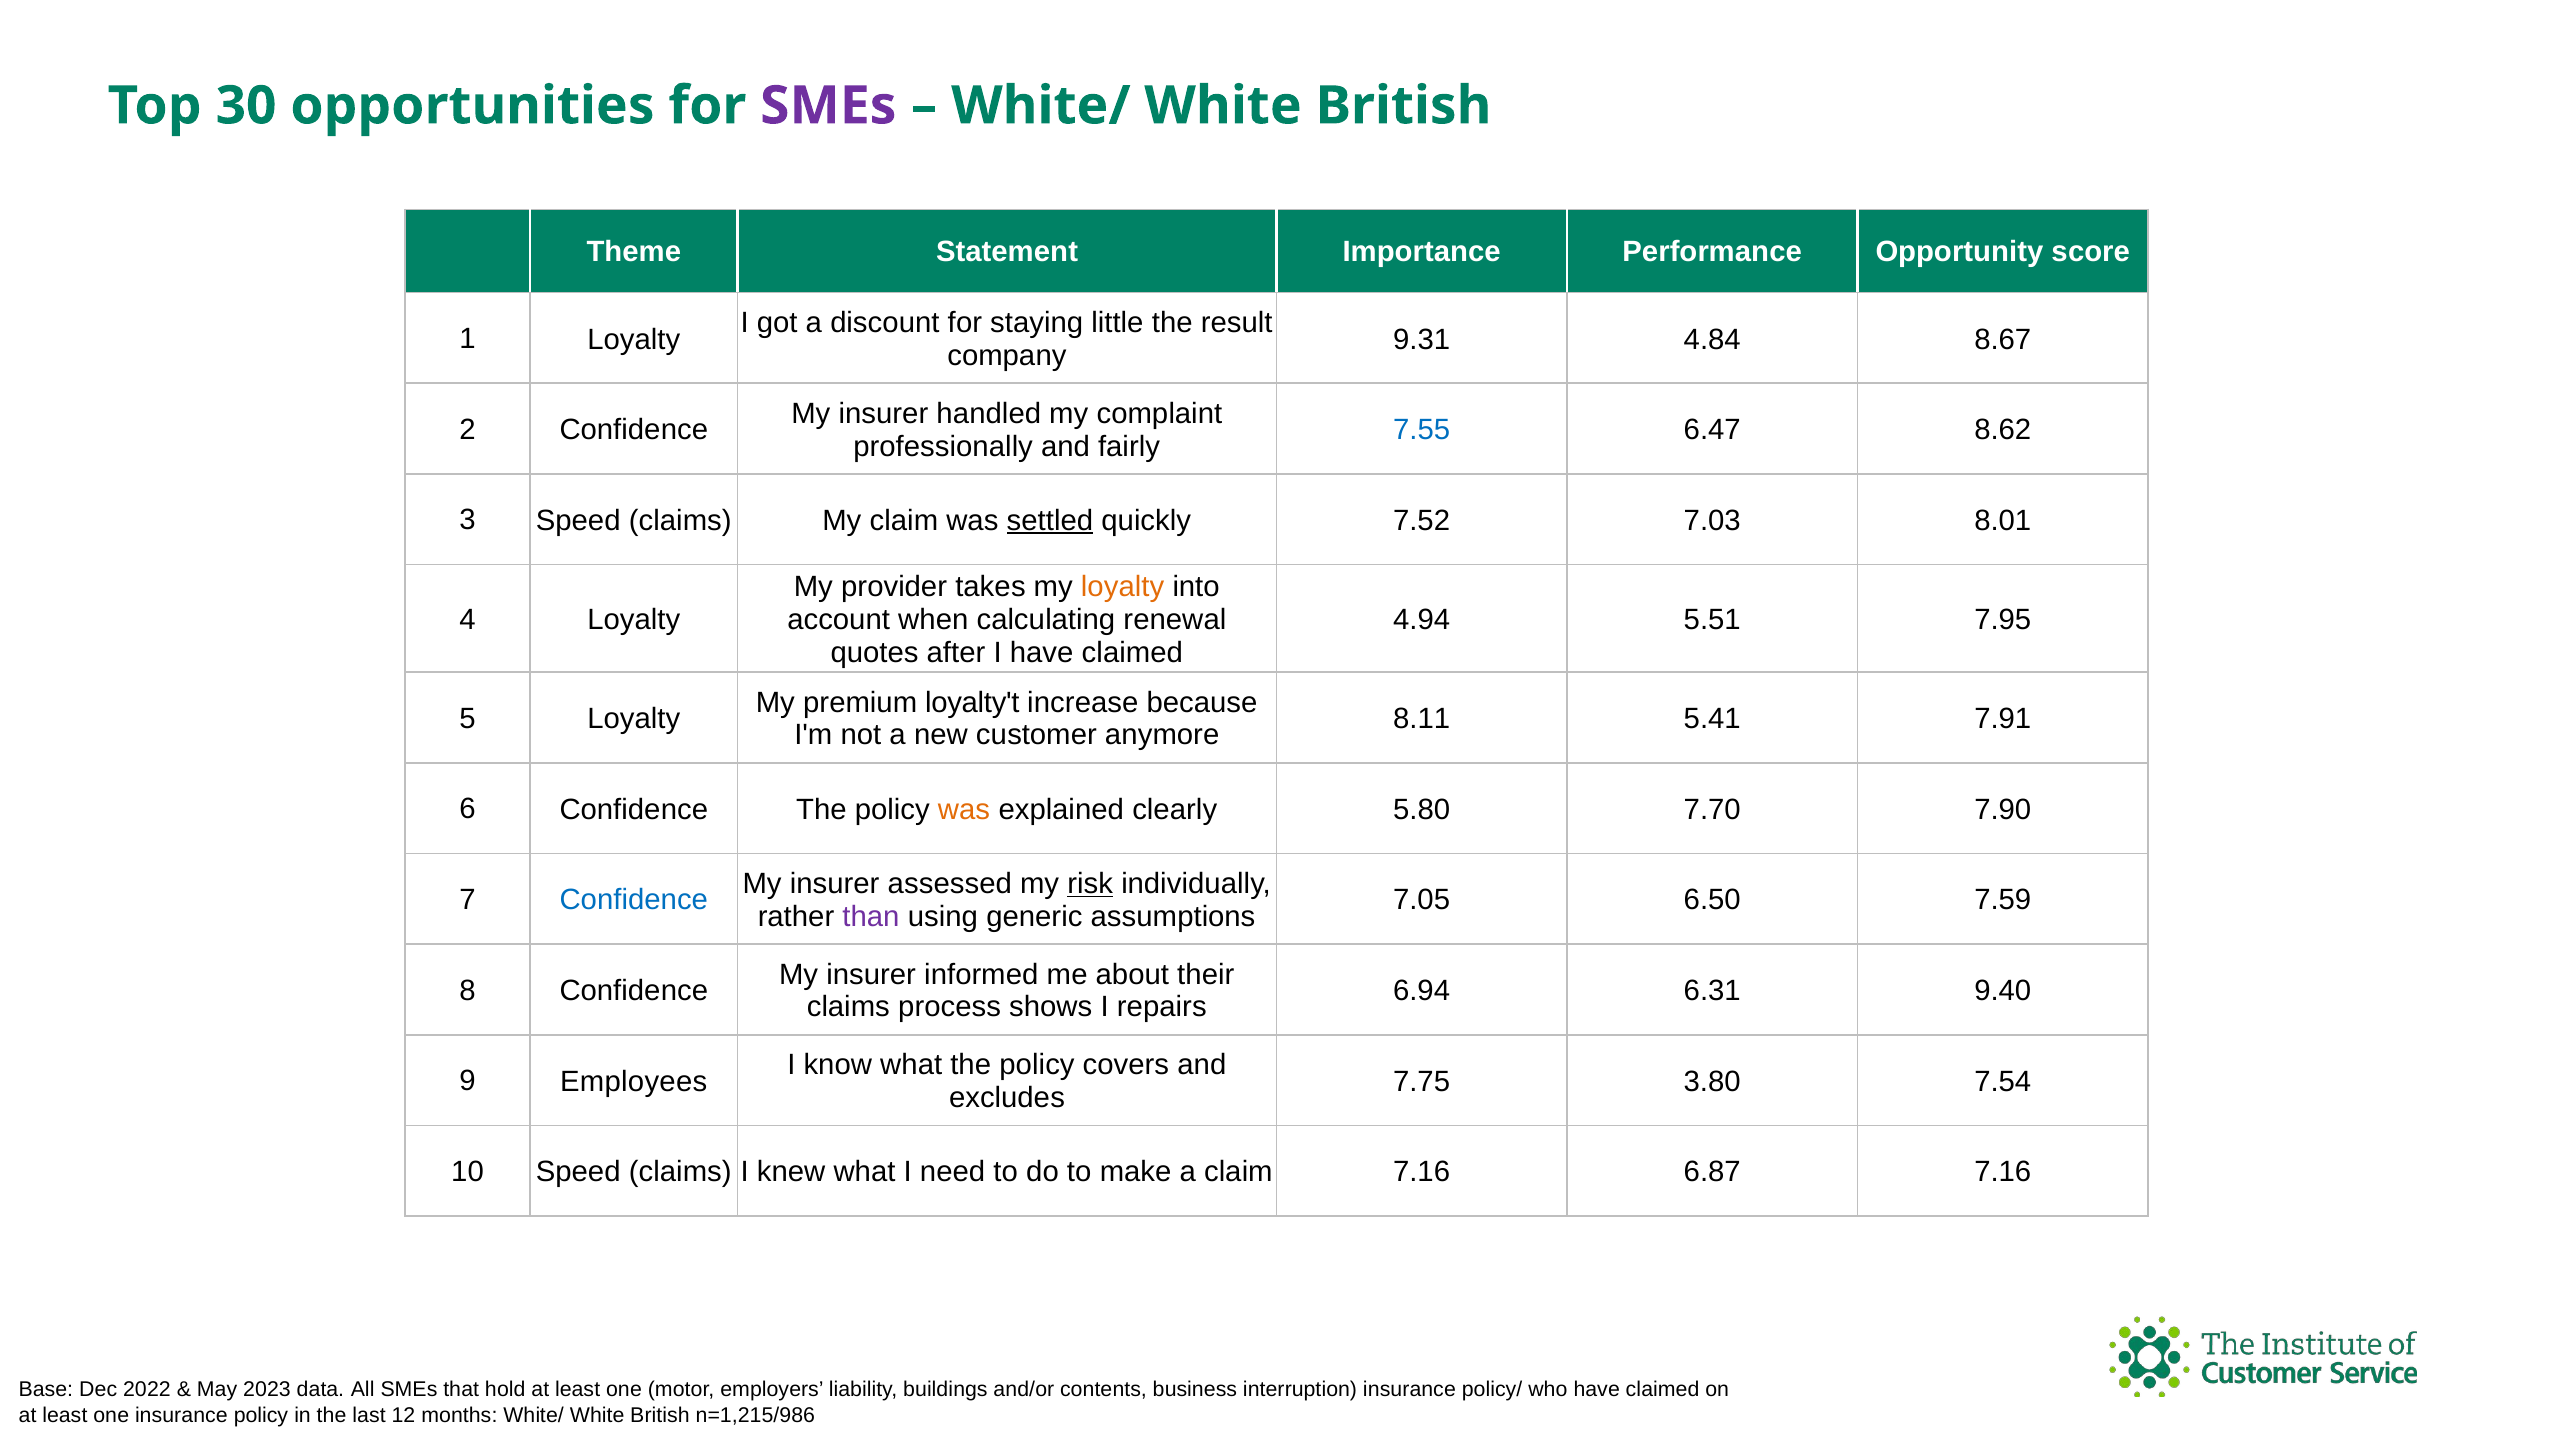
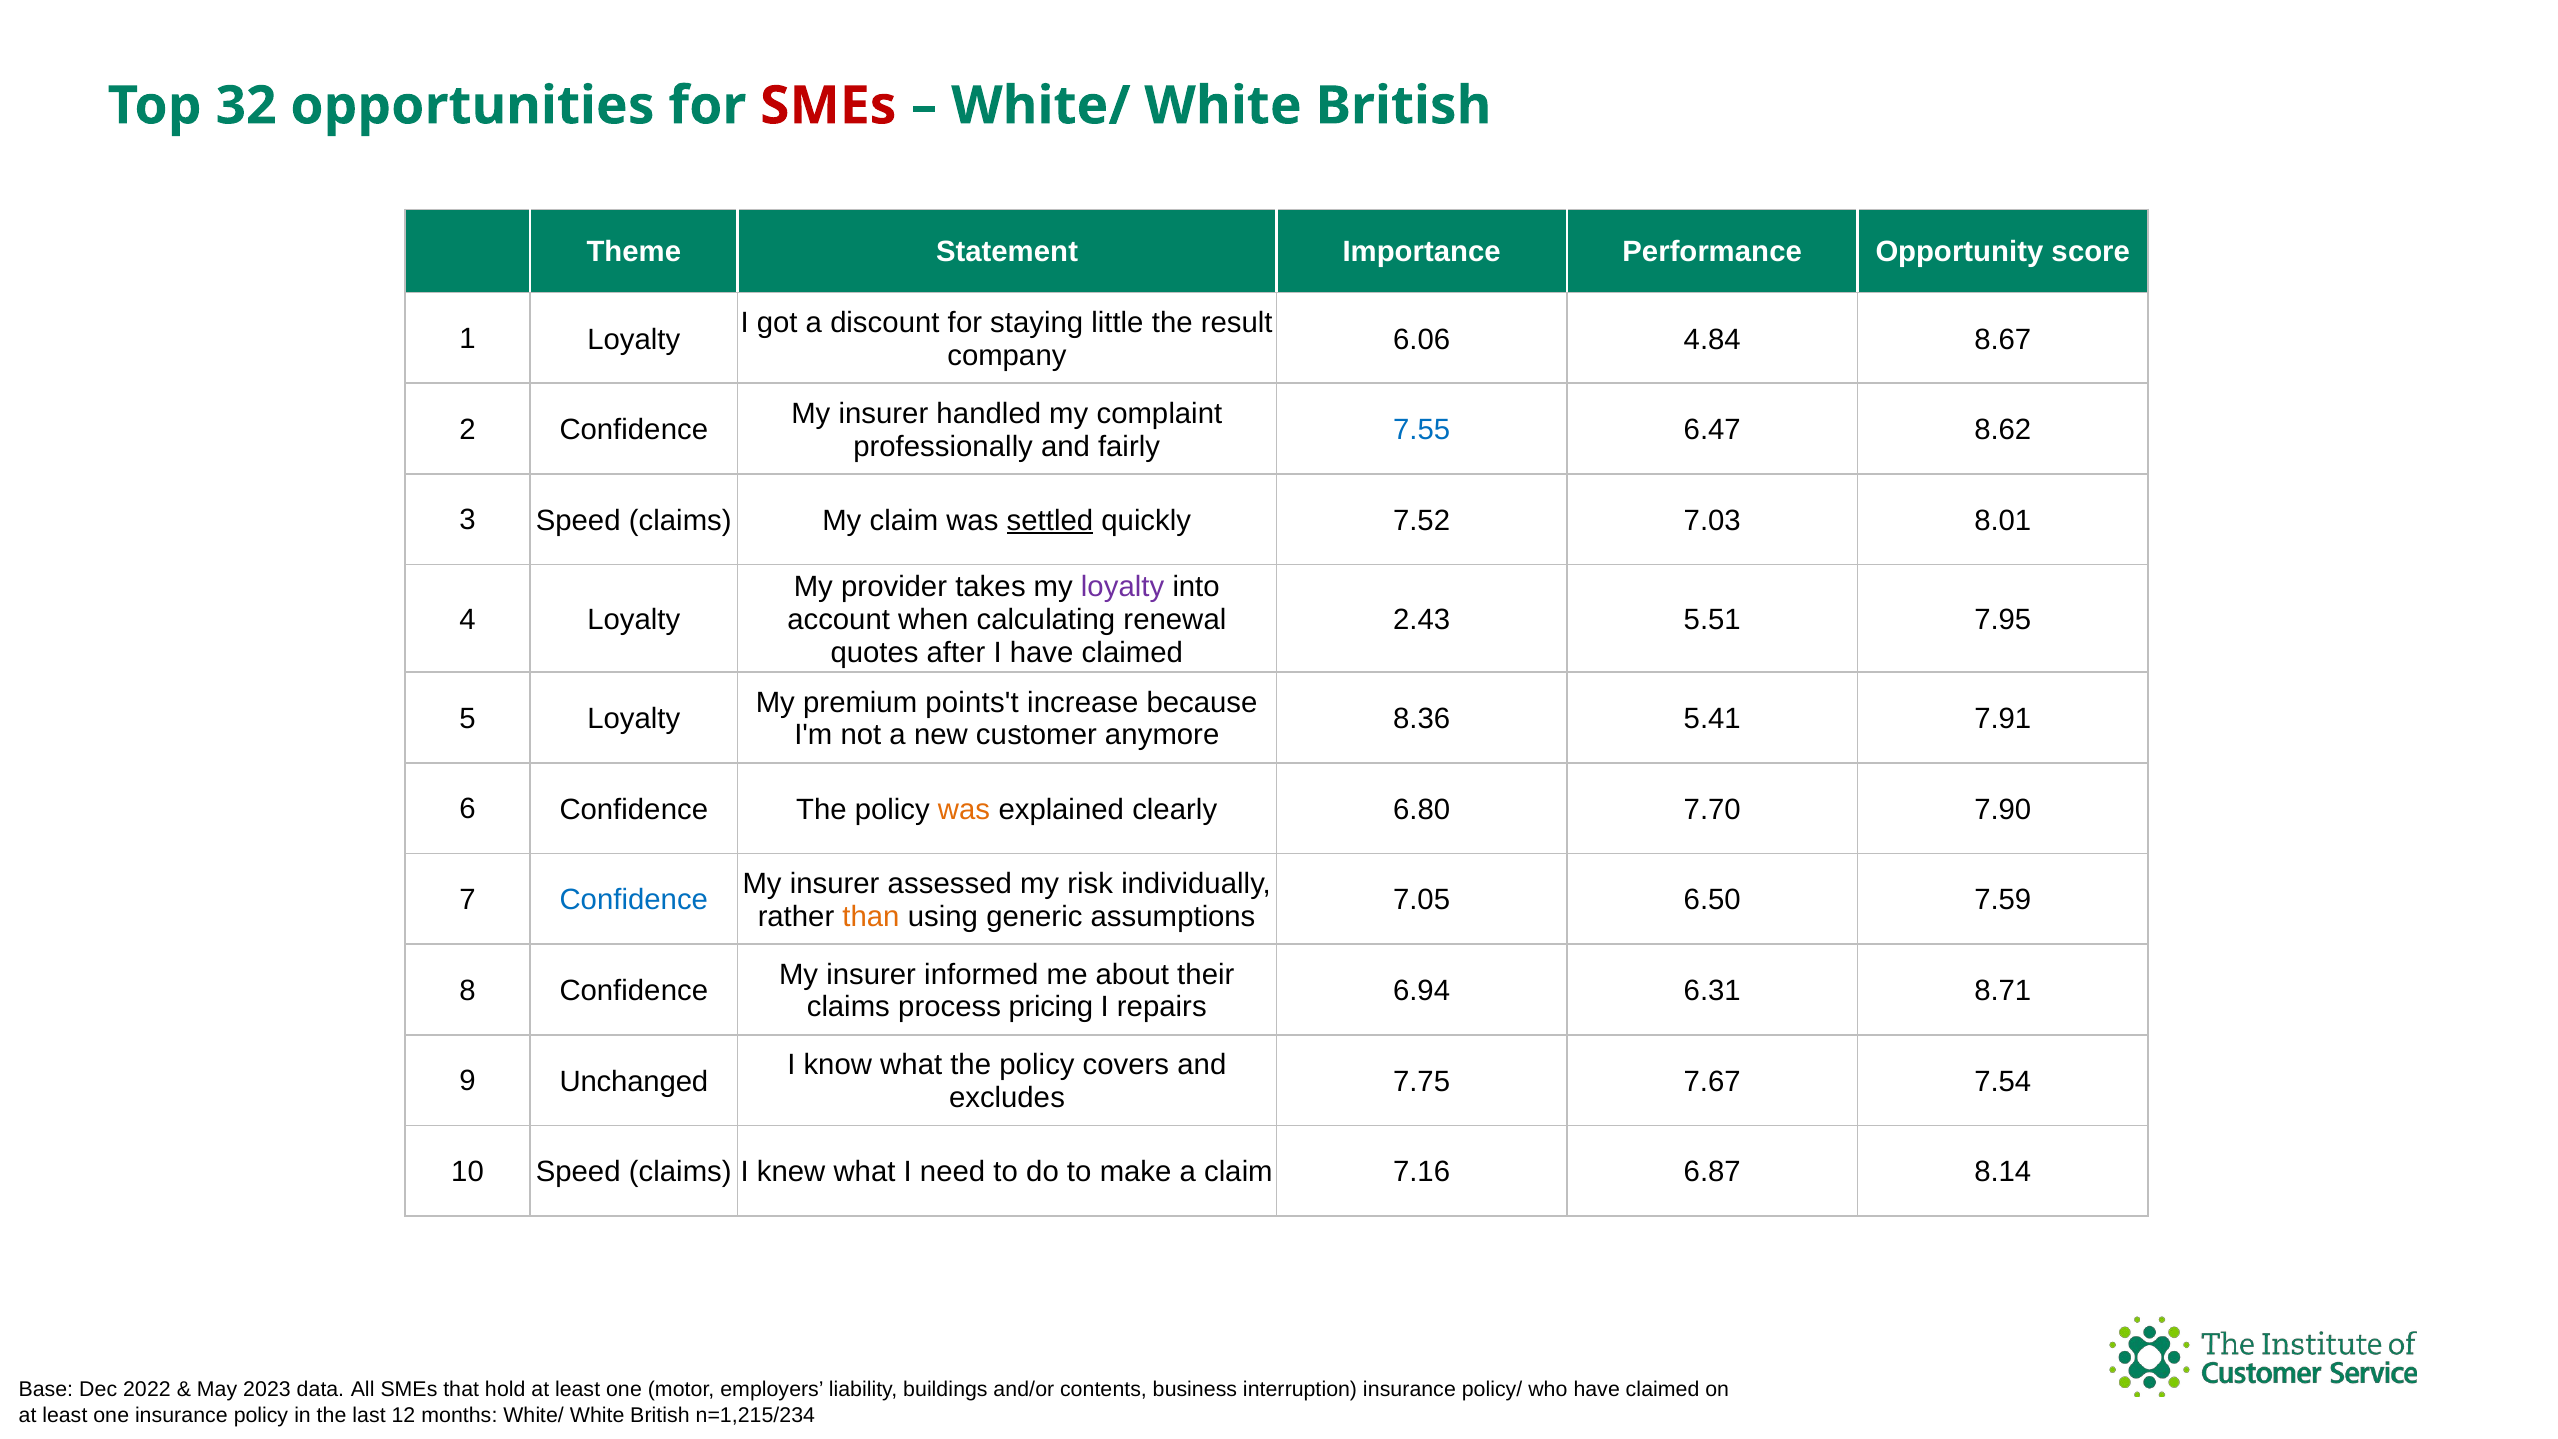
30: 30 -> 32
SMEs at (828, 106) colour: purple -> red
9.31: 9.31 -> 6.06
loyalty at (1123, 587) colour: orange -> purple
4.94: 4.94 -> 2.43
loyalty't: loyalty't -> points't
8.11: 8.11 -> 8.36
5.80: 5.80 -> 6.80
risk underline: present -> none
than colour: purple -> orange
9.40: 9.40 -> 8.71
shows: shows -> pricing
Employees: Employees -> Unchanged
3.80: 3.80 -> 7.67
6.87 7.16: 7.16 -> 8.14
n=1,215/986: n=1,215/986 -> n=1,215/234
